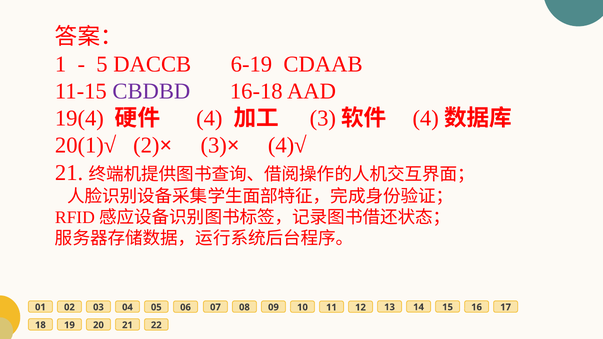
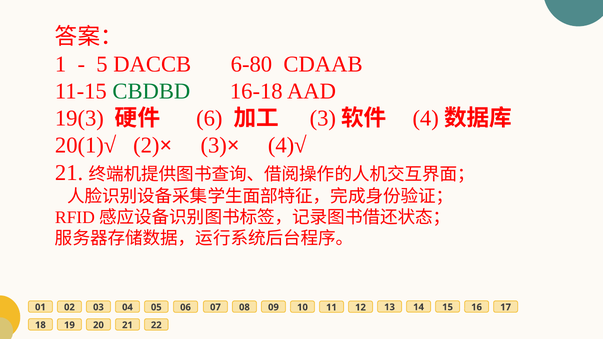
6-19: 6-19 -> 6-80
CBDBD colour: purple -> green
19(4: 19(4 -> 19(3
4 at (209, 118): 4 -> 6
